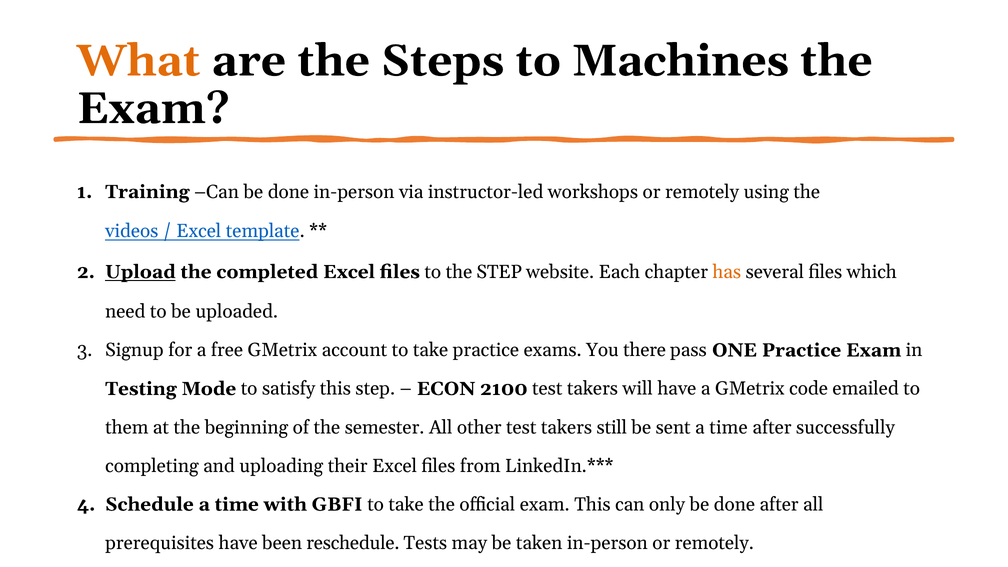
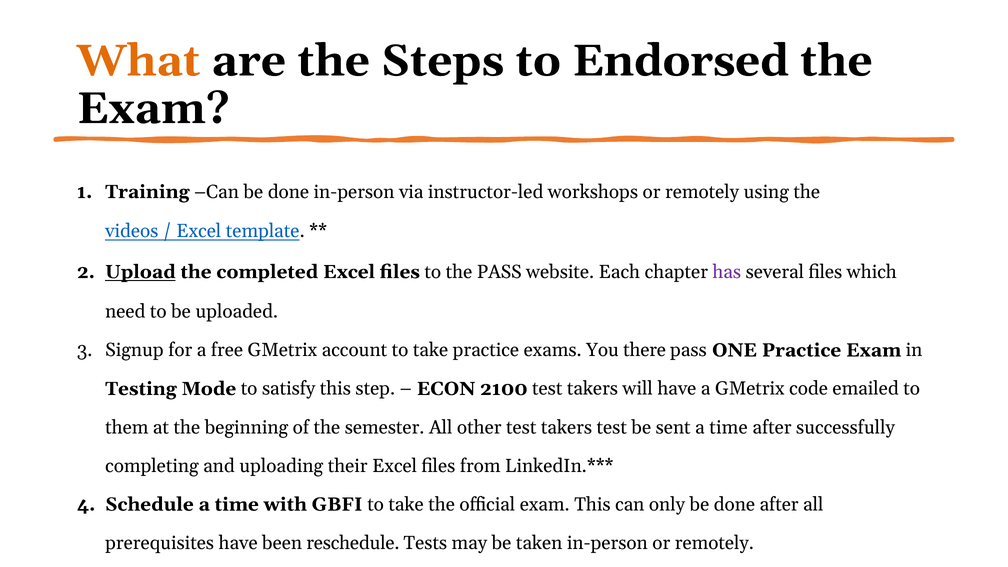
Machines: Machines -> Endorsed
the STEP: STEP -> PASS
has colour: orange -> purple
takers still: still -> test
